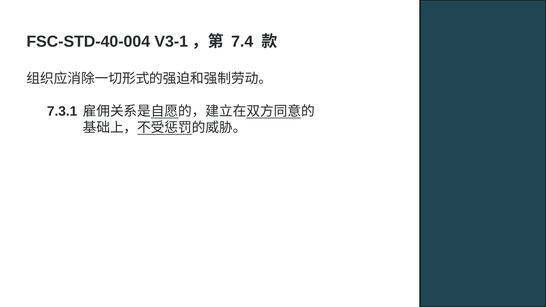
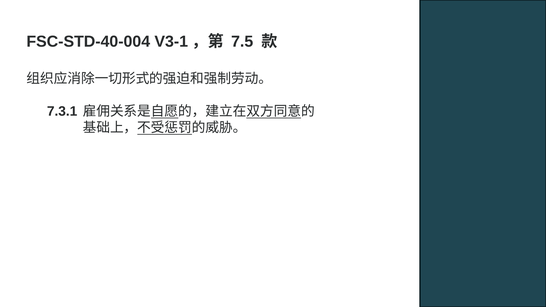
7.4: 7.4 -> 7.5
